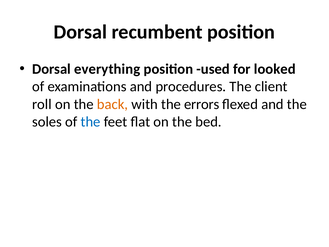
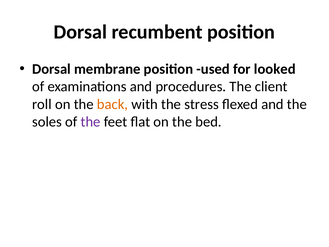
everything: everything -> membrane
errors: errors -> stress
the at (91, 122) colour: blue -> purple
